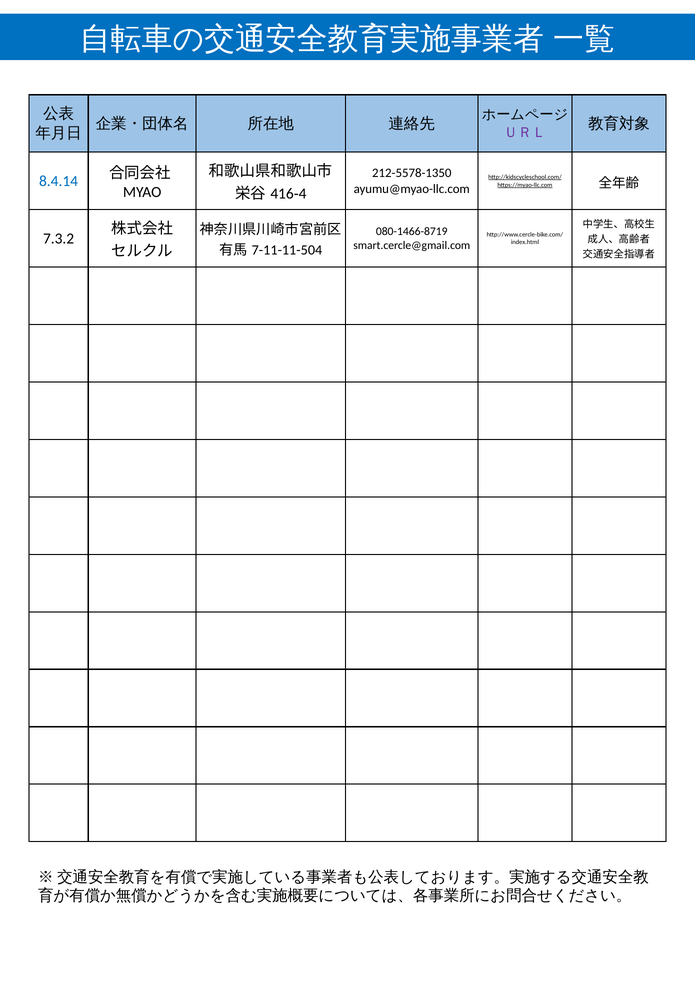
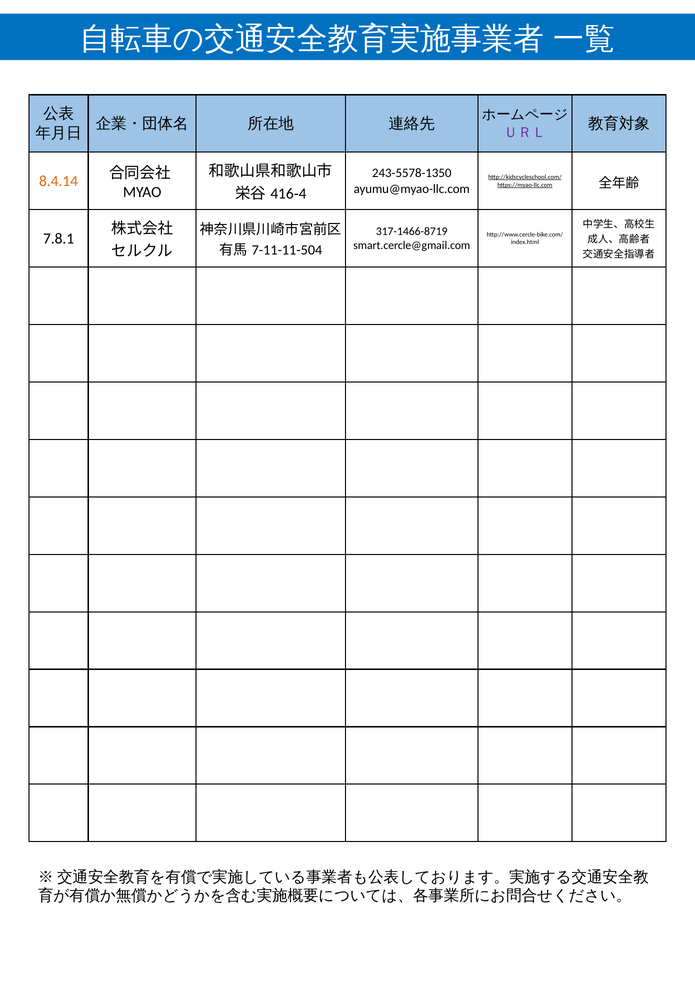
212-5578-1350: 212-5578-1350 -> 243-5578-1350
8.4.14 colour: blue -> orange
080-1466-8719: 080-1466-8719 -> 317-1466-8719
7.3.2: 7.3.2 -> 7.8.1
